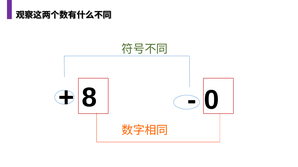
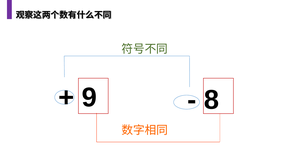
8: 8 -> 9
0: 0 -> 8
